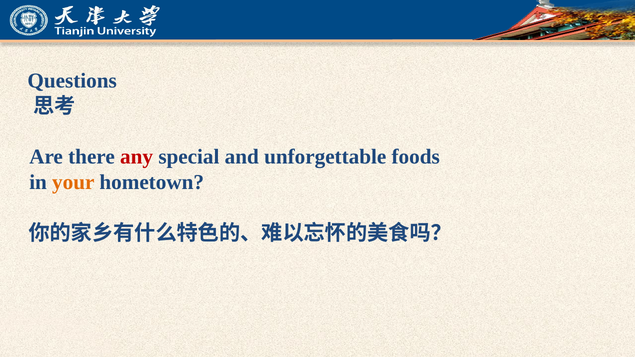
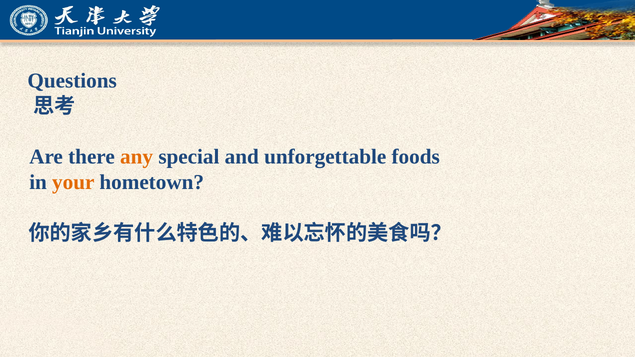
any colour: red -> orange
